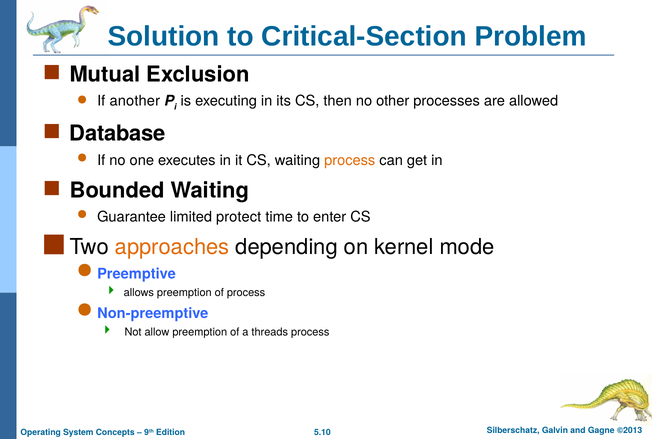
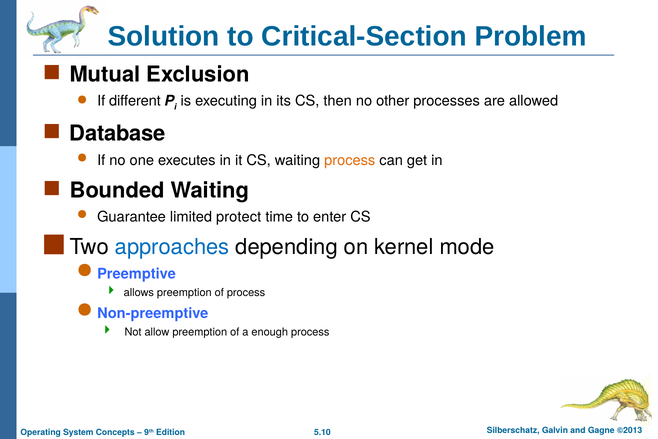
another: another -> different
approaches colour: orange -> blue
threads: threads -> enough
